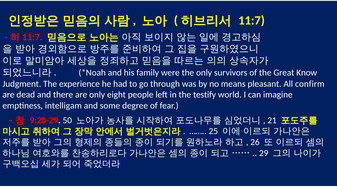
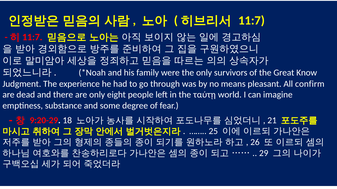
testify: testify -> ταύτῃ
intelligam: intelligam -> substance
50: 50 -> 18
